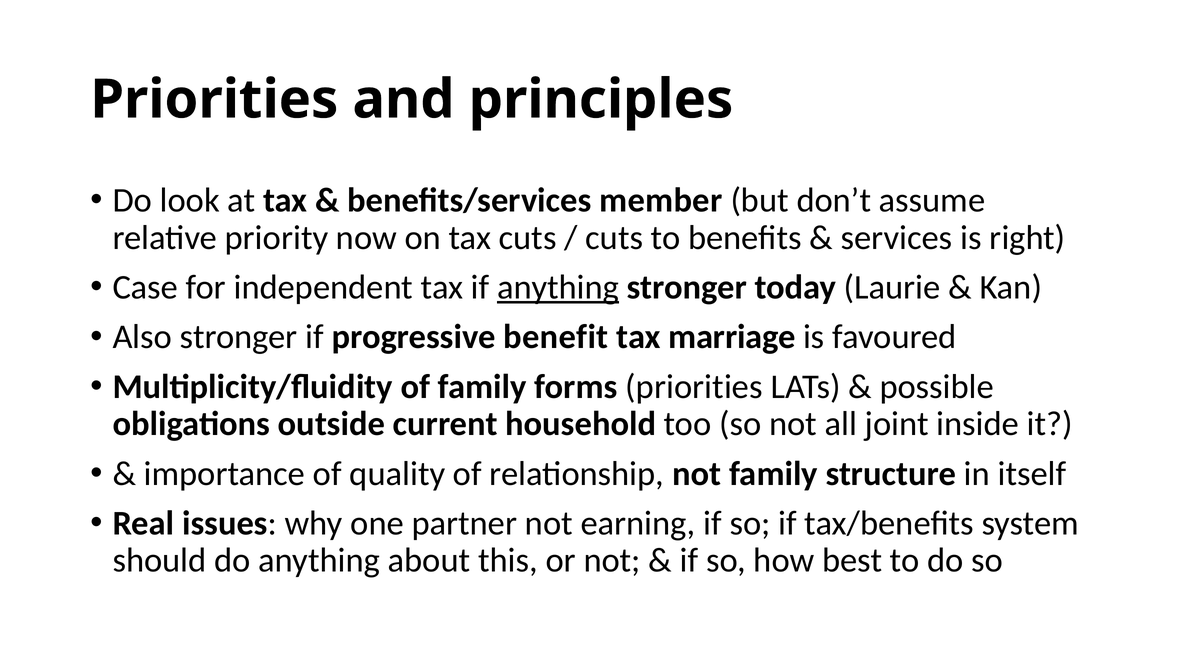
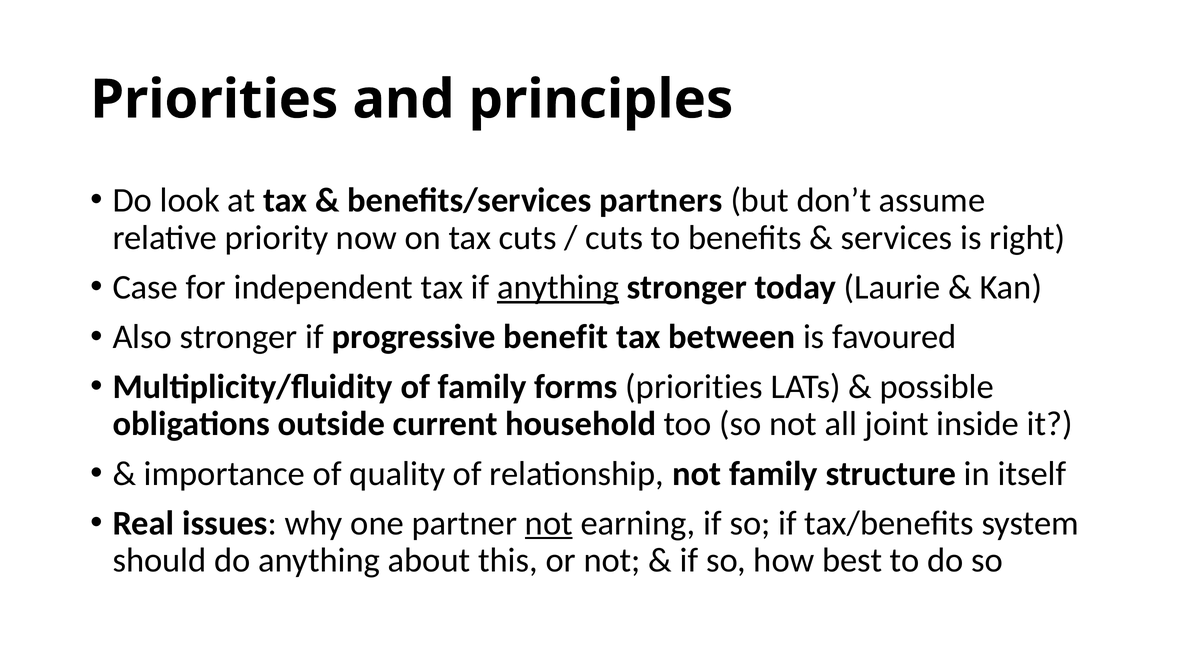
member: member -> partners
marriage: marriage -> between
not at (549, 523) underline: none -> present
